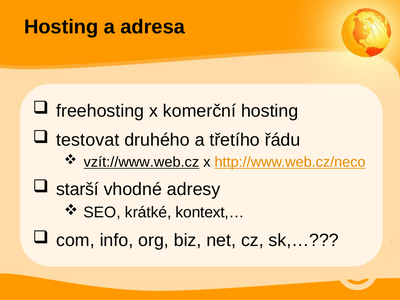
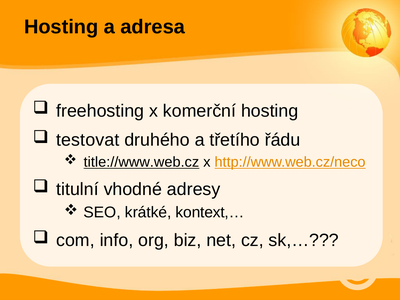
vzít://www.web.cz: vzít://www.web.cz -> title://www.web.cz
starší: starší -> titulní
